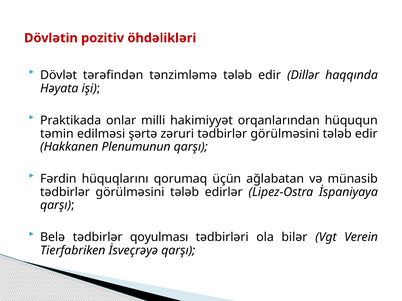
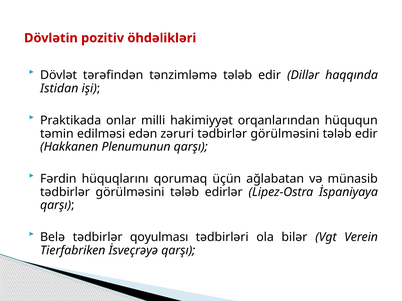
Həyata: Həyata -> Istidan
şərtə: şərtə -> edən
